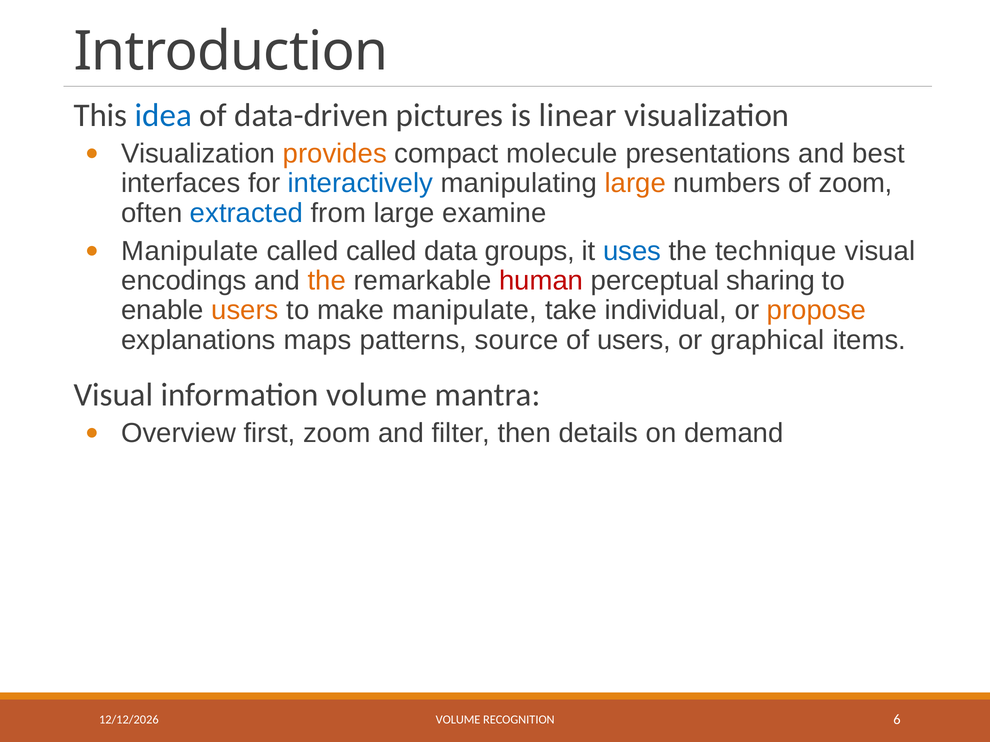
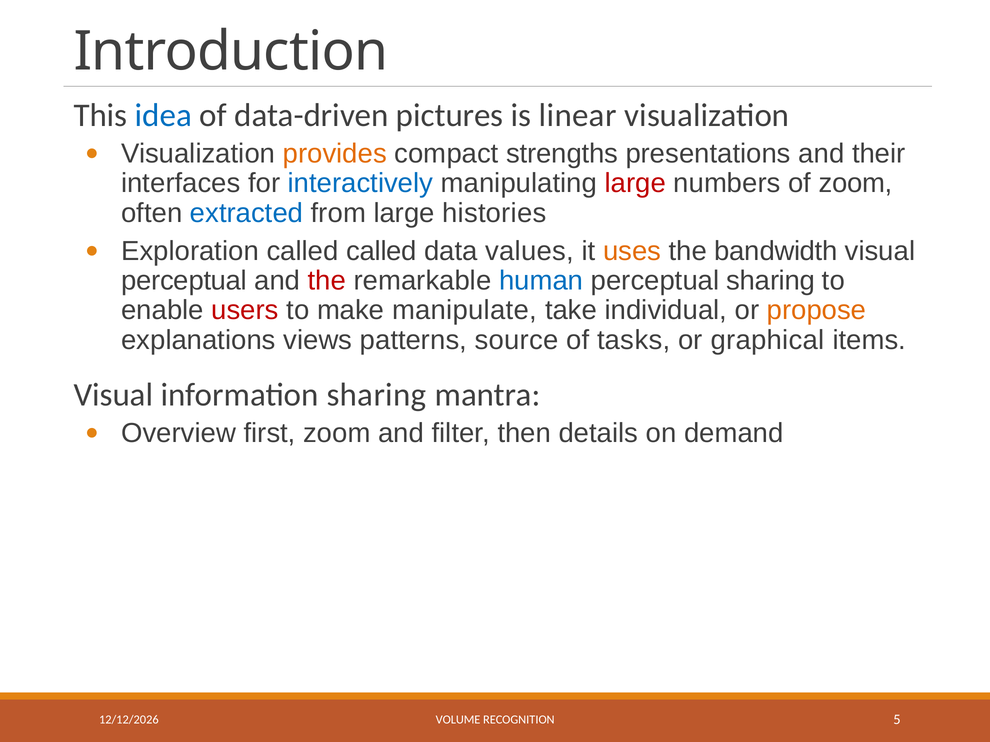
molecule: molecule -> strengths
best: best -> their
large at (635, 183) colour: orange -> red
examine: examine -> histories
Manipulate at (190, 251): Manipulate -> Exploration
groups: groups -> values
uses colour: blue -> orange
technique: technique -> bandwidth
encodings at (184, 281): encodings -> perceptual
the at (327, 281) colour: orange -> red
human colour: red -> blue
users at (245, 311) colour: orange -> red
maps: maps -> views
of users: users -> tasks
information volume: volume -> sharing
6: 6 -> 5
